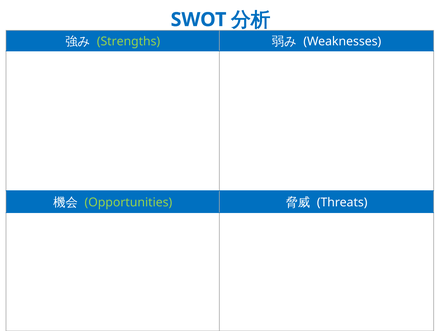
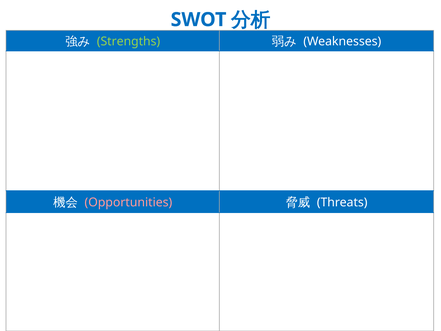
Opportunities colour: light green -> pink
